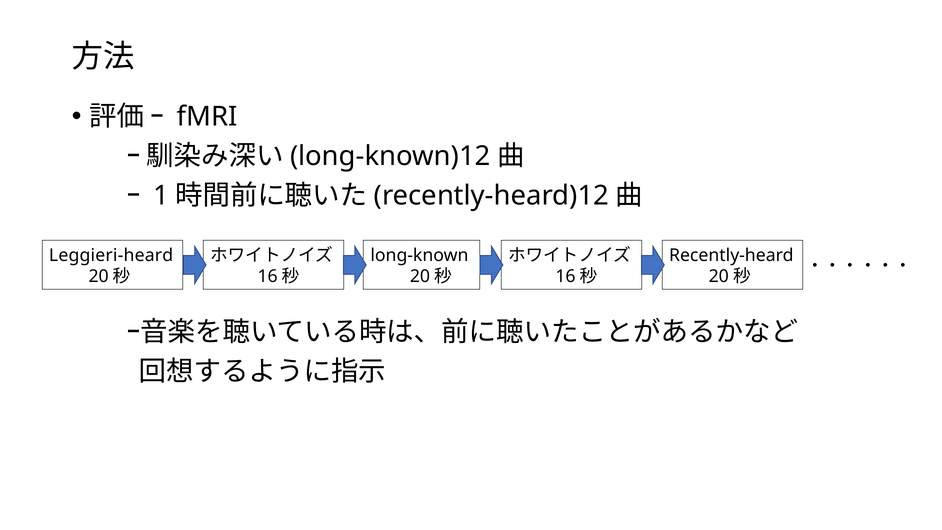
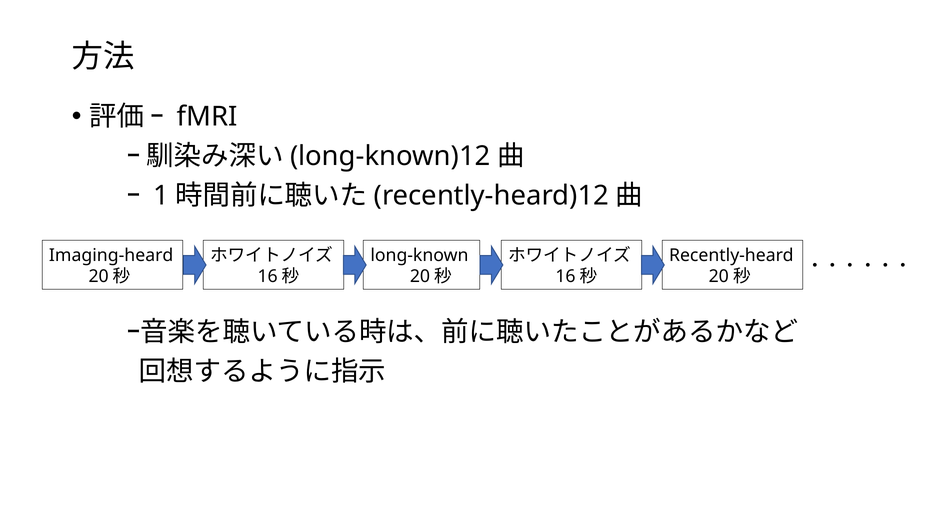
Leggieri-heard: Leggieri-heard -> Imaging-heard
